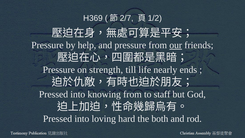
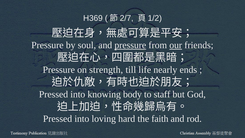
help: help -> soul
pressure at (130, 45) underline: none -> present
knowing from: from -> body
both: both -> faith
